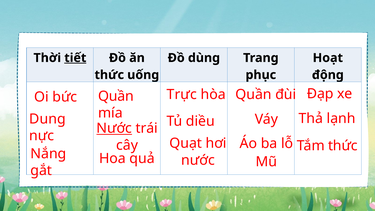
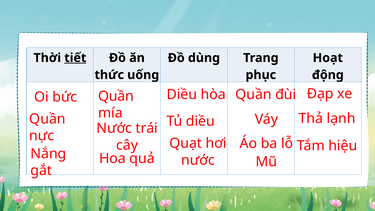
Trực at (182, 94): Trực -> Diều
Dung at (47, 119): Dung -> Quần
Nước at (114, 128) underline: present -> none
Tắm thức: thức -> hiệu
